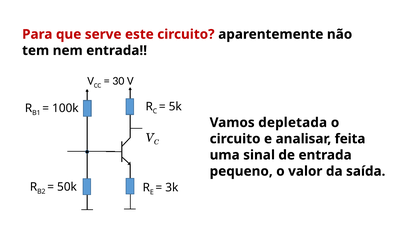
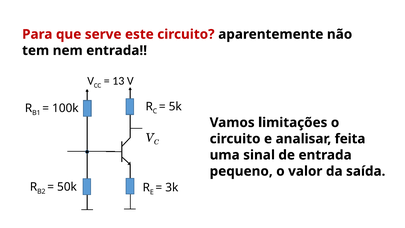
30: 30 -> 13
depletada: depletada -> limitações
